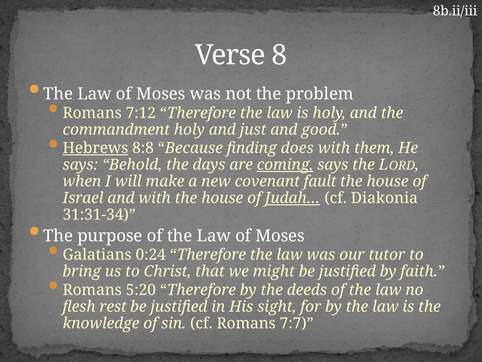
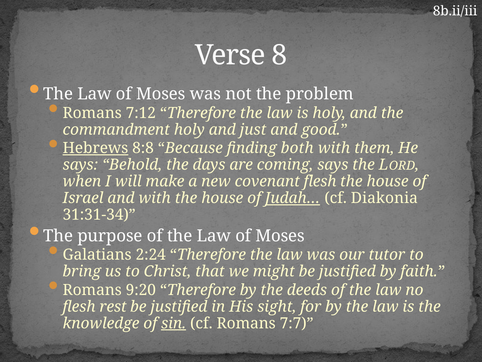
does: does -> both
coming underline: present -> none
covenant fault: fault -> flesh
0:24: 0:24 -> 2:24
5:20: 5:20 -> 9:20
sin underline: none -> present
